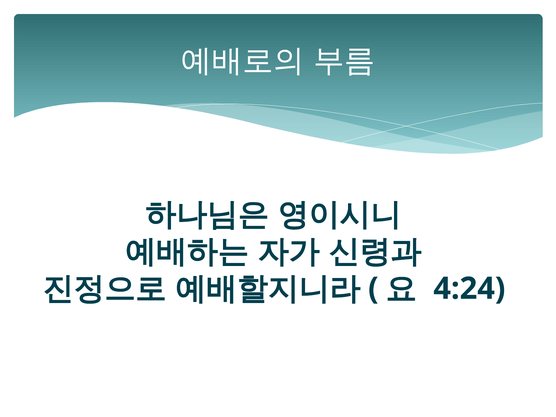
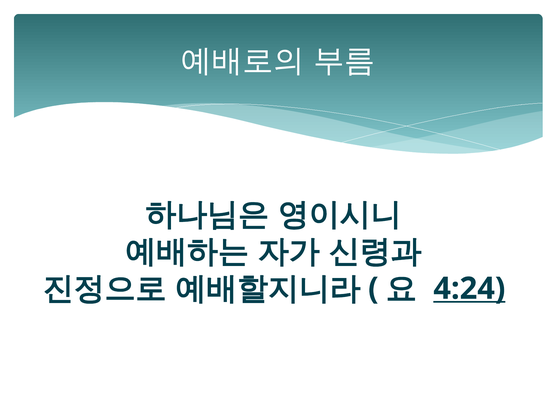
4:24 underline: none -> present
